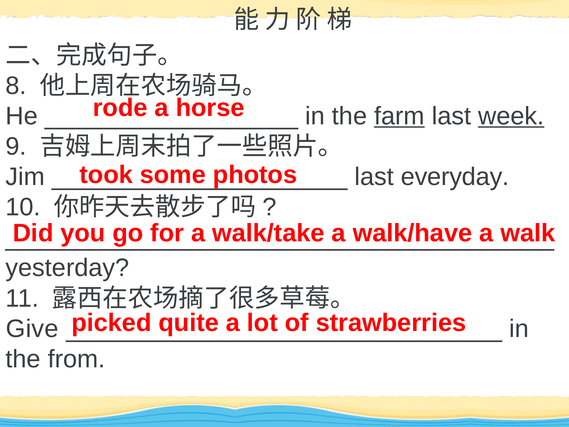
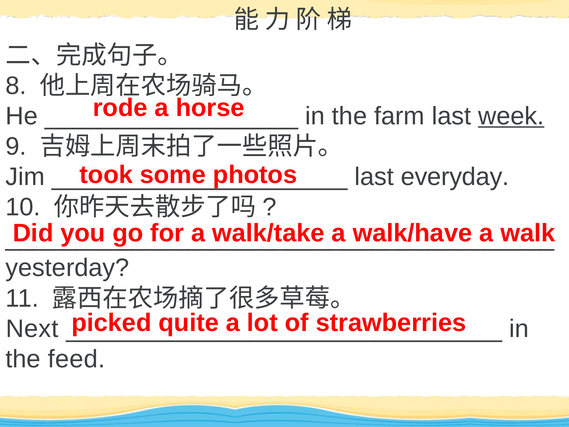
farm underline: present -> none
Give: Give -> Next
from: from -> feed
